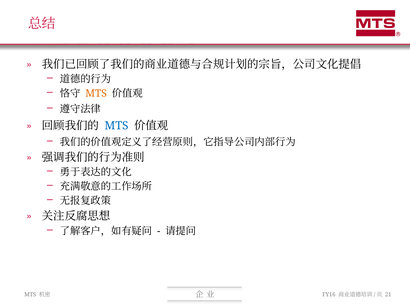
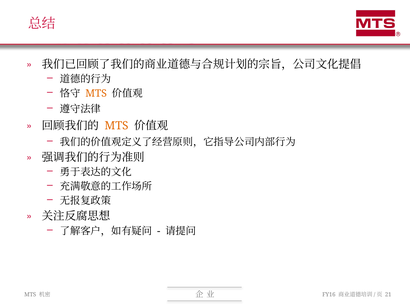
MTS at (117, 126) colour: blue -> orange
